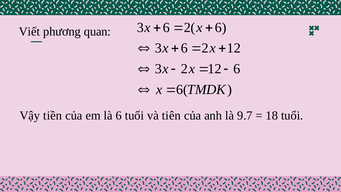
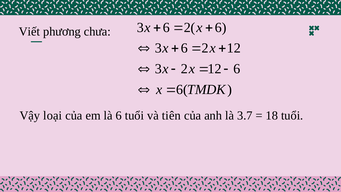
quan: quan -> chưa
tiền: tiền -> loại
9.7: 9.7 -> 3.7
